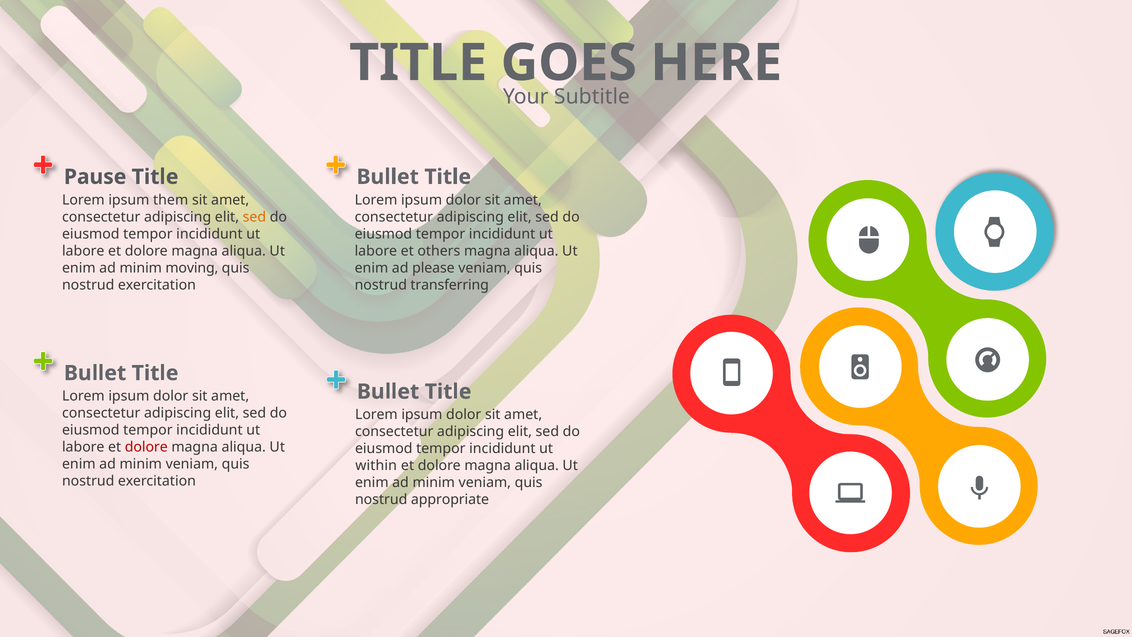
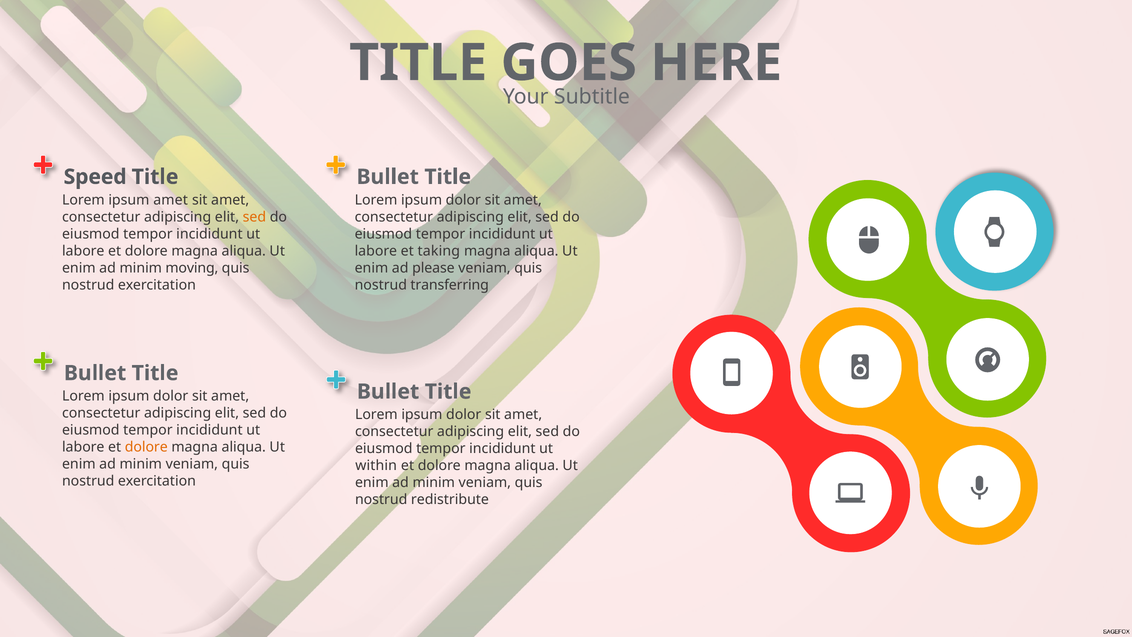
Pause: Pause -> Speed
ipsum them: them -> amet
others: others -> taking
dolore at (146, 447) colour: red -> orange
appropriate: appropriate -> redistribute
